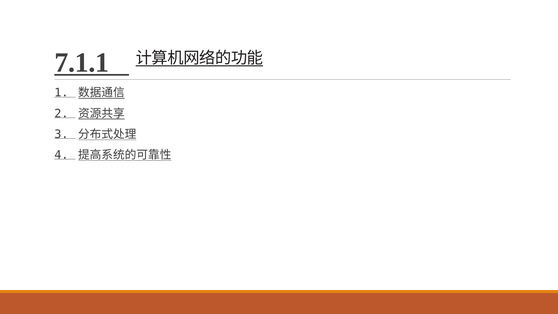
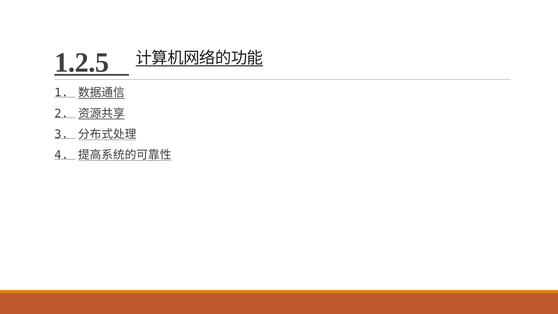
7.1.1: 7.1.1 -> 1.2.5
